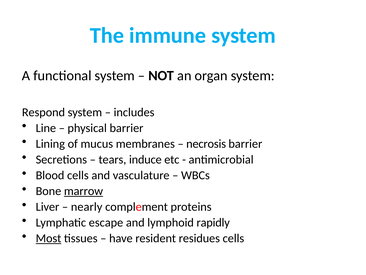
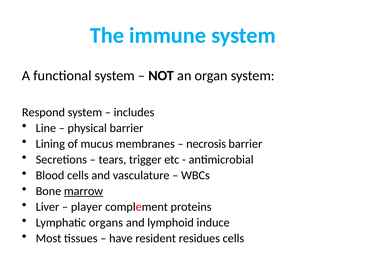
induce: induce -> trigger
nearly: nearly -> player
escape: escape -> organs
rapidly: rapidly -> induce
Most underline: present -> none
